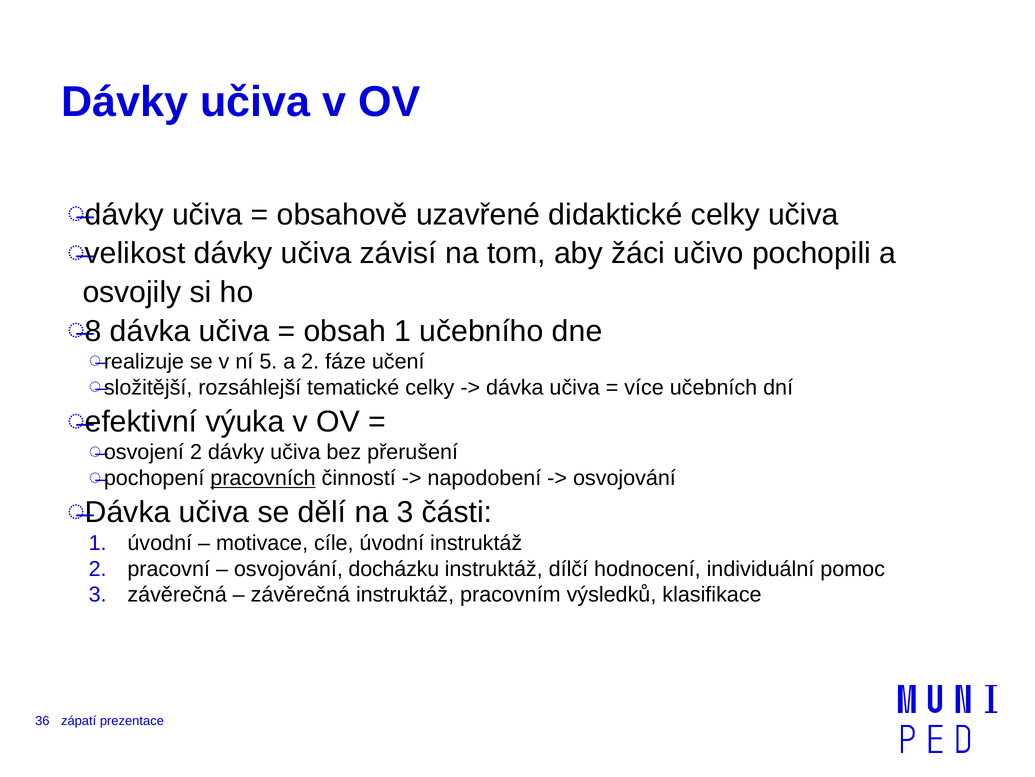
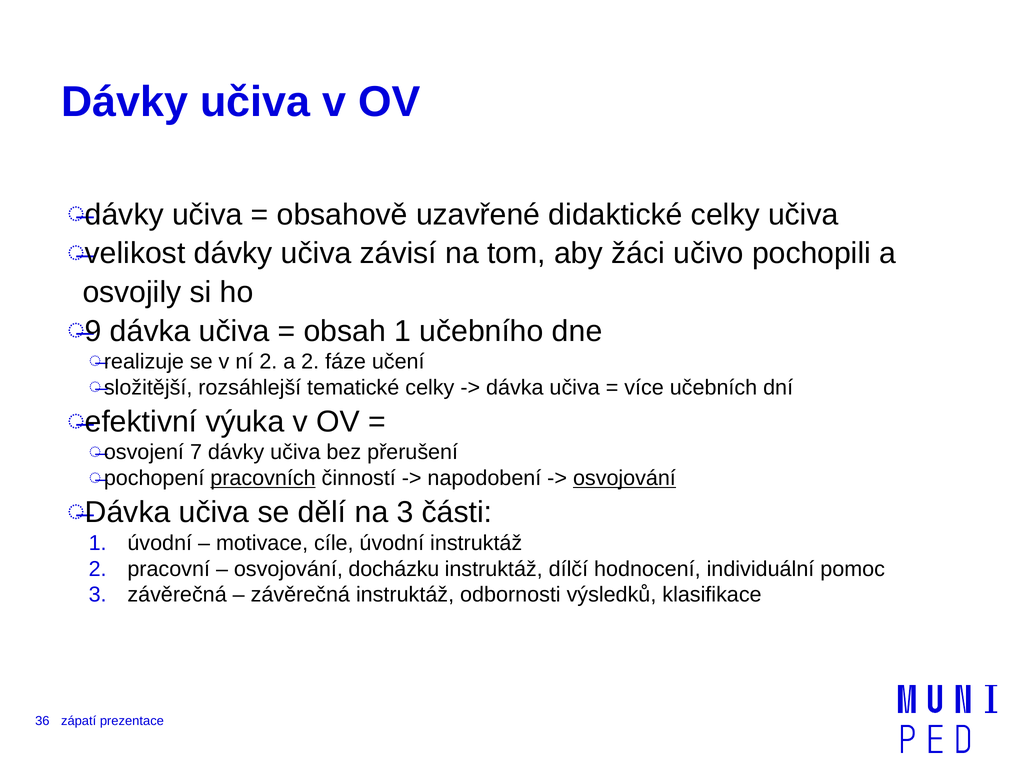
8: 8 -> 9
ní 5: 5 -> 2
2 at (196, 452): 2 -> 7
osvojování at (624, 478) underline: none -> present
pracovním: pracovním -> odbornosti
